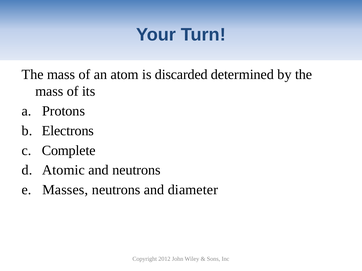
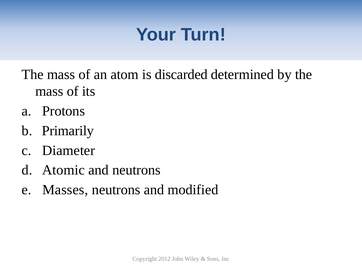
Electrons: Electrons -> Primarily
Complete: Complete -> Diameter
diameter: diameter -> modified
